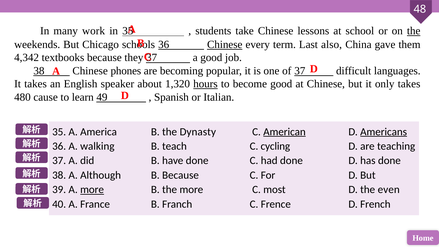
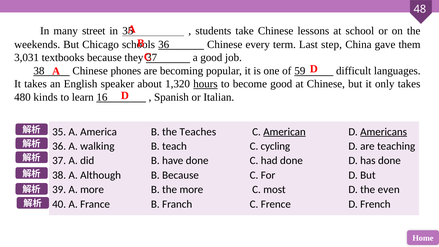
work: work -> street
the at (414, 31) underline: present -> none
Chinese at (225, 45) underline: present -> none
also: also -> step
4,342: 4,342 -> 3,031
of 37: 37 -> 59
cause: cause -> kinds
49: 49 -> 16
Dynasty: Dynasty -> Teaches
more at (92, 190) underline: present -> none
